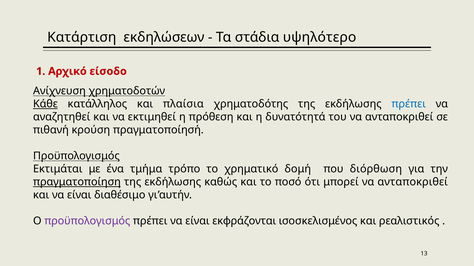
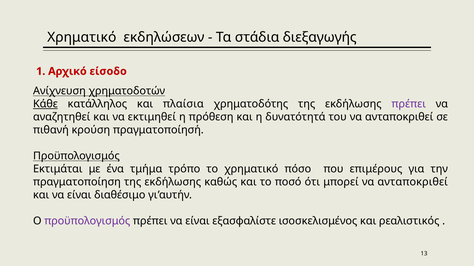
Κατάρτιση at (82, 37): Κατάρτιση -> Χρηματικό
υψηλότερο: υψηλότερο -> διεξαγωγής
πρέπει at (409, 104) colour: blue -> purple
δομή: δομή -> πόσο
διόρθωση: διόρθωση -> επιμέρους
πραγματοποίηση underline: present -> none
εκφράζονται: εκφράζονται -> εξασφαλίστε
